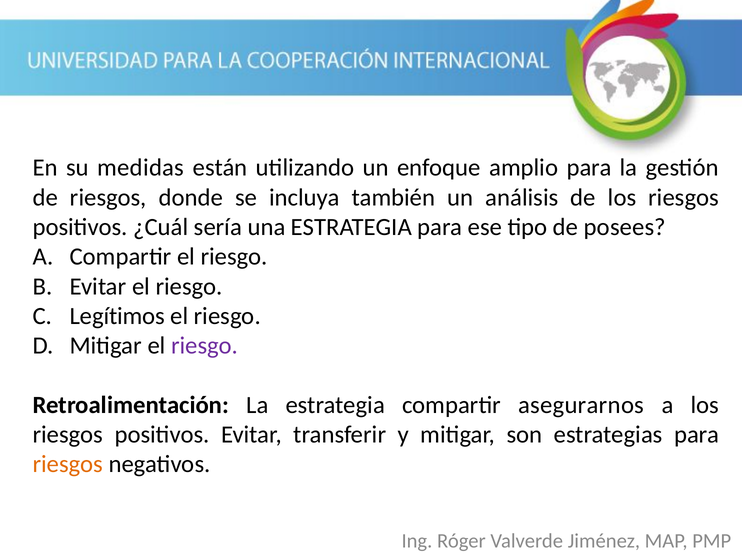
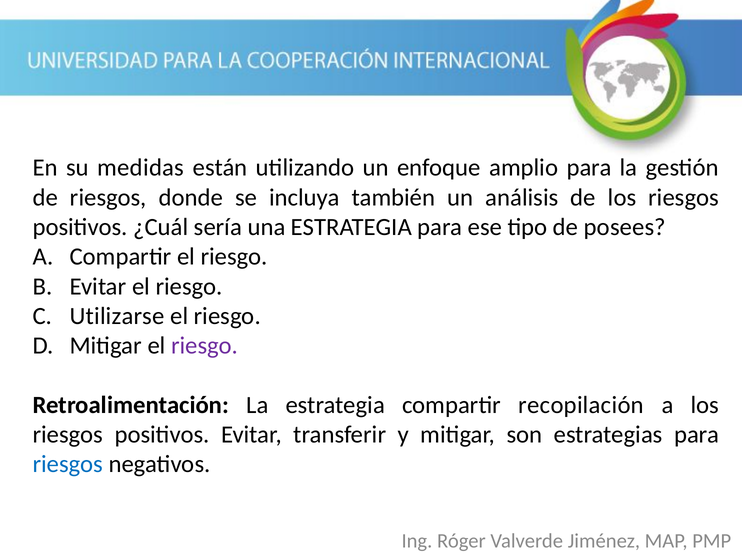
Legítimos: Legítimos -> Utilizarse
asegurarnos: asegurarnos -> recopilación
riesgos at (68, 465) colour: orange -> blue
